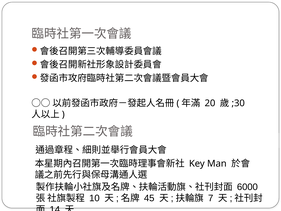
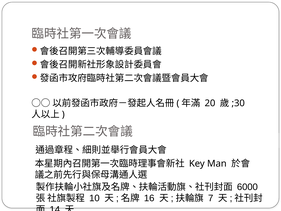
45: 45 -> 16
